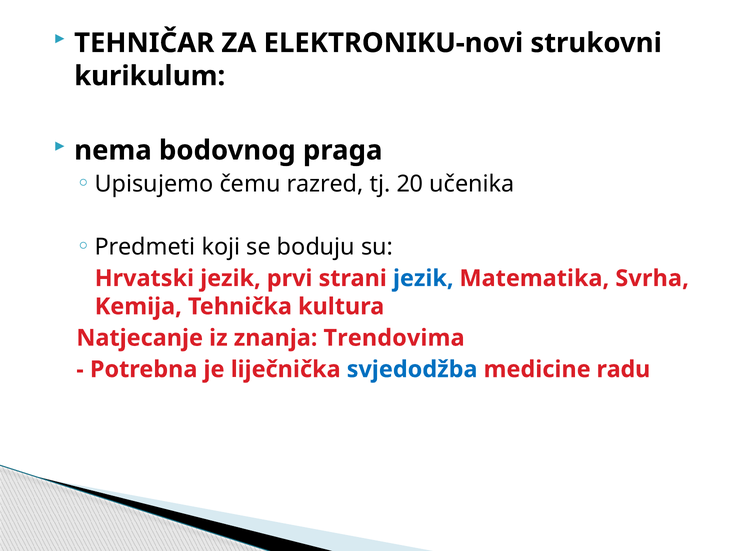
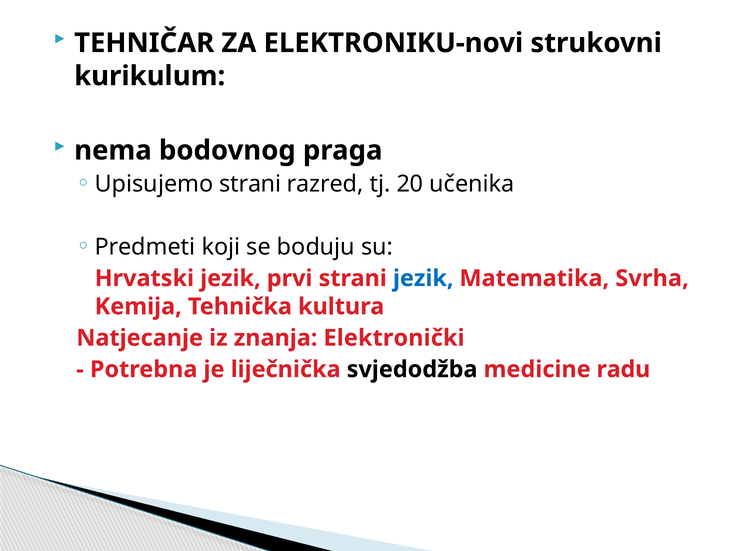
Upisujemo čemu: čemu -> strani
Trendovima: Trendovima -> Elektronički
svjedodžba colour: blue -> black
